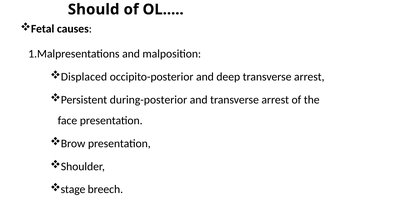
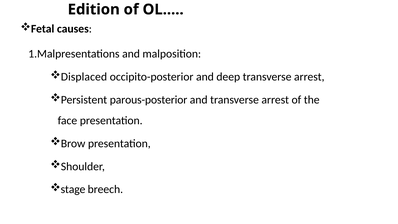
Should: Should -> Edition
during-posterior: during-posterior -> parous-posterior
